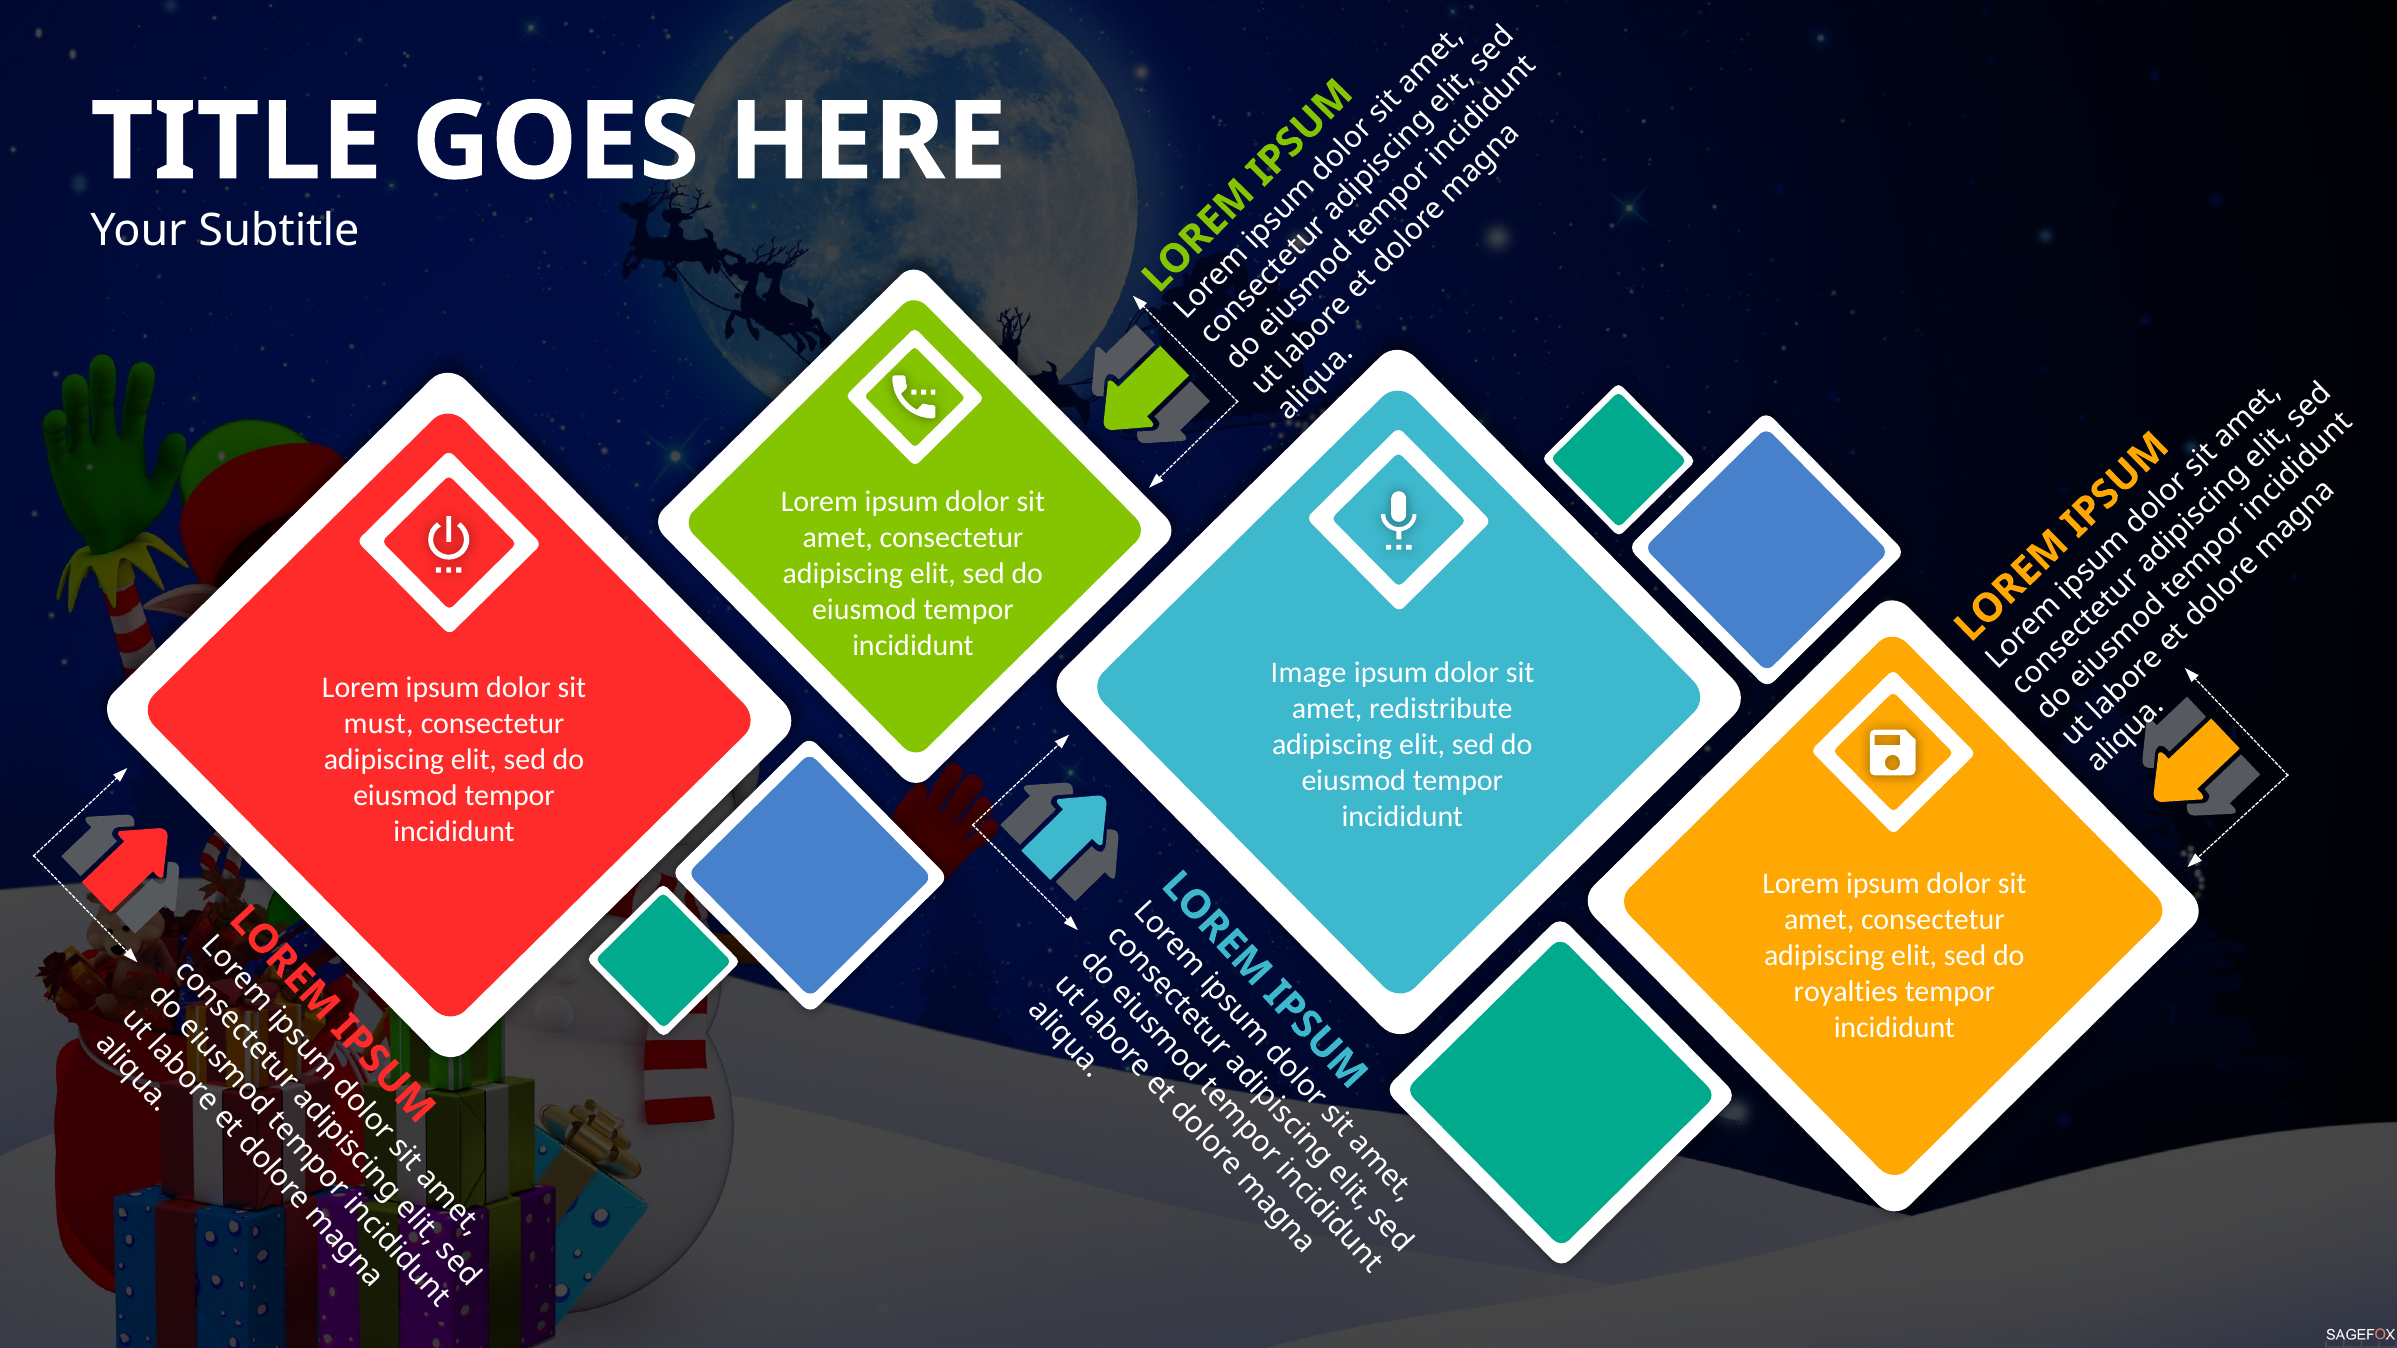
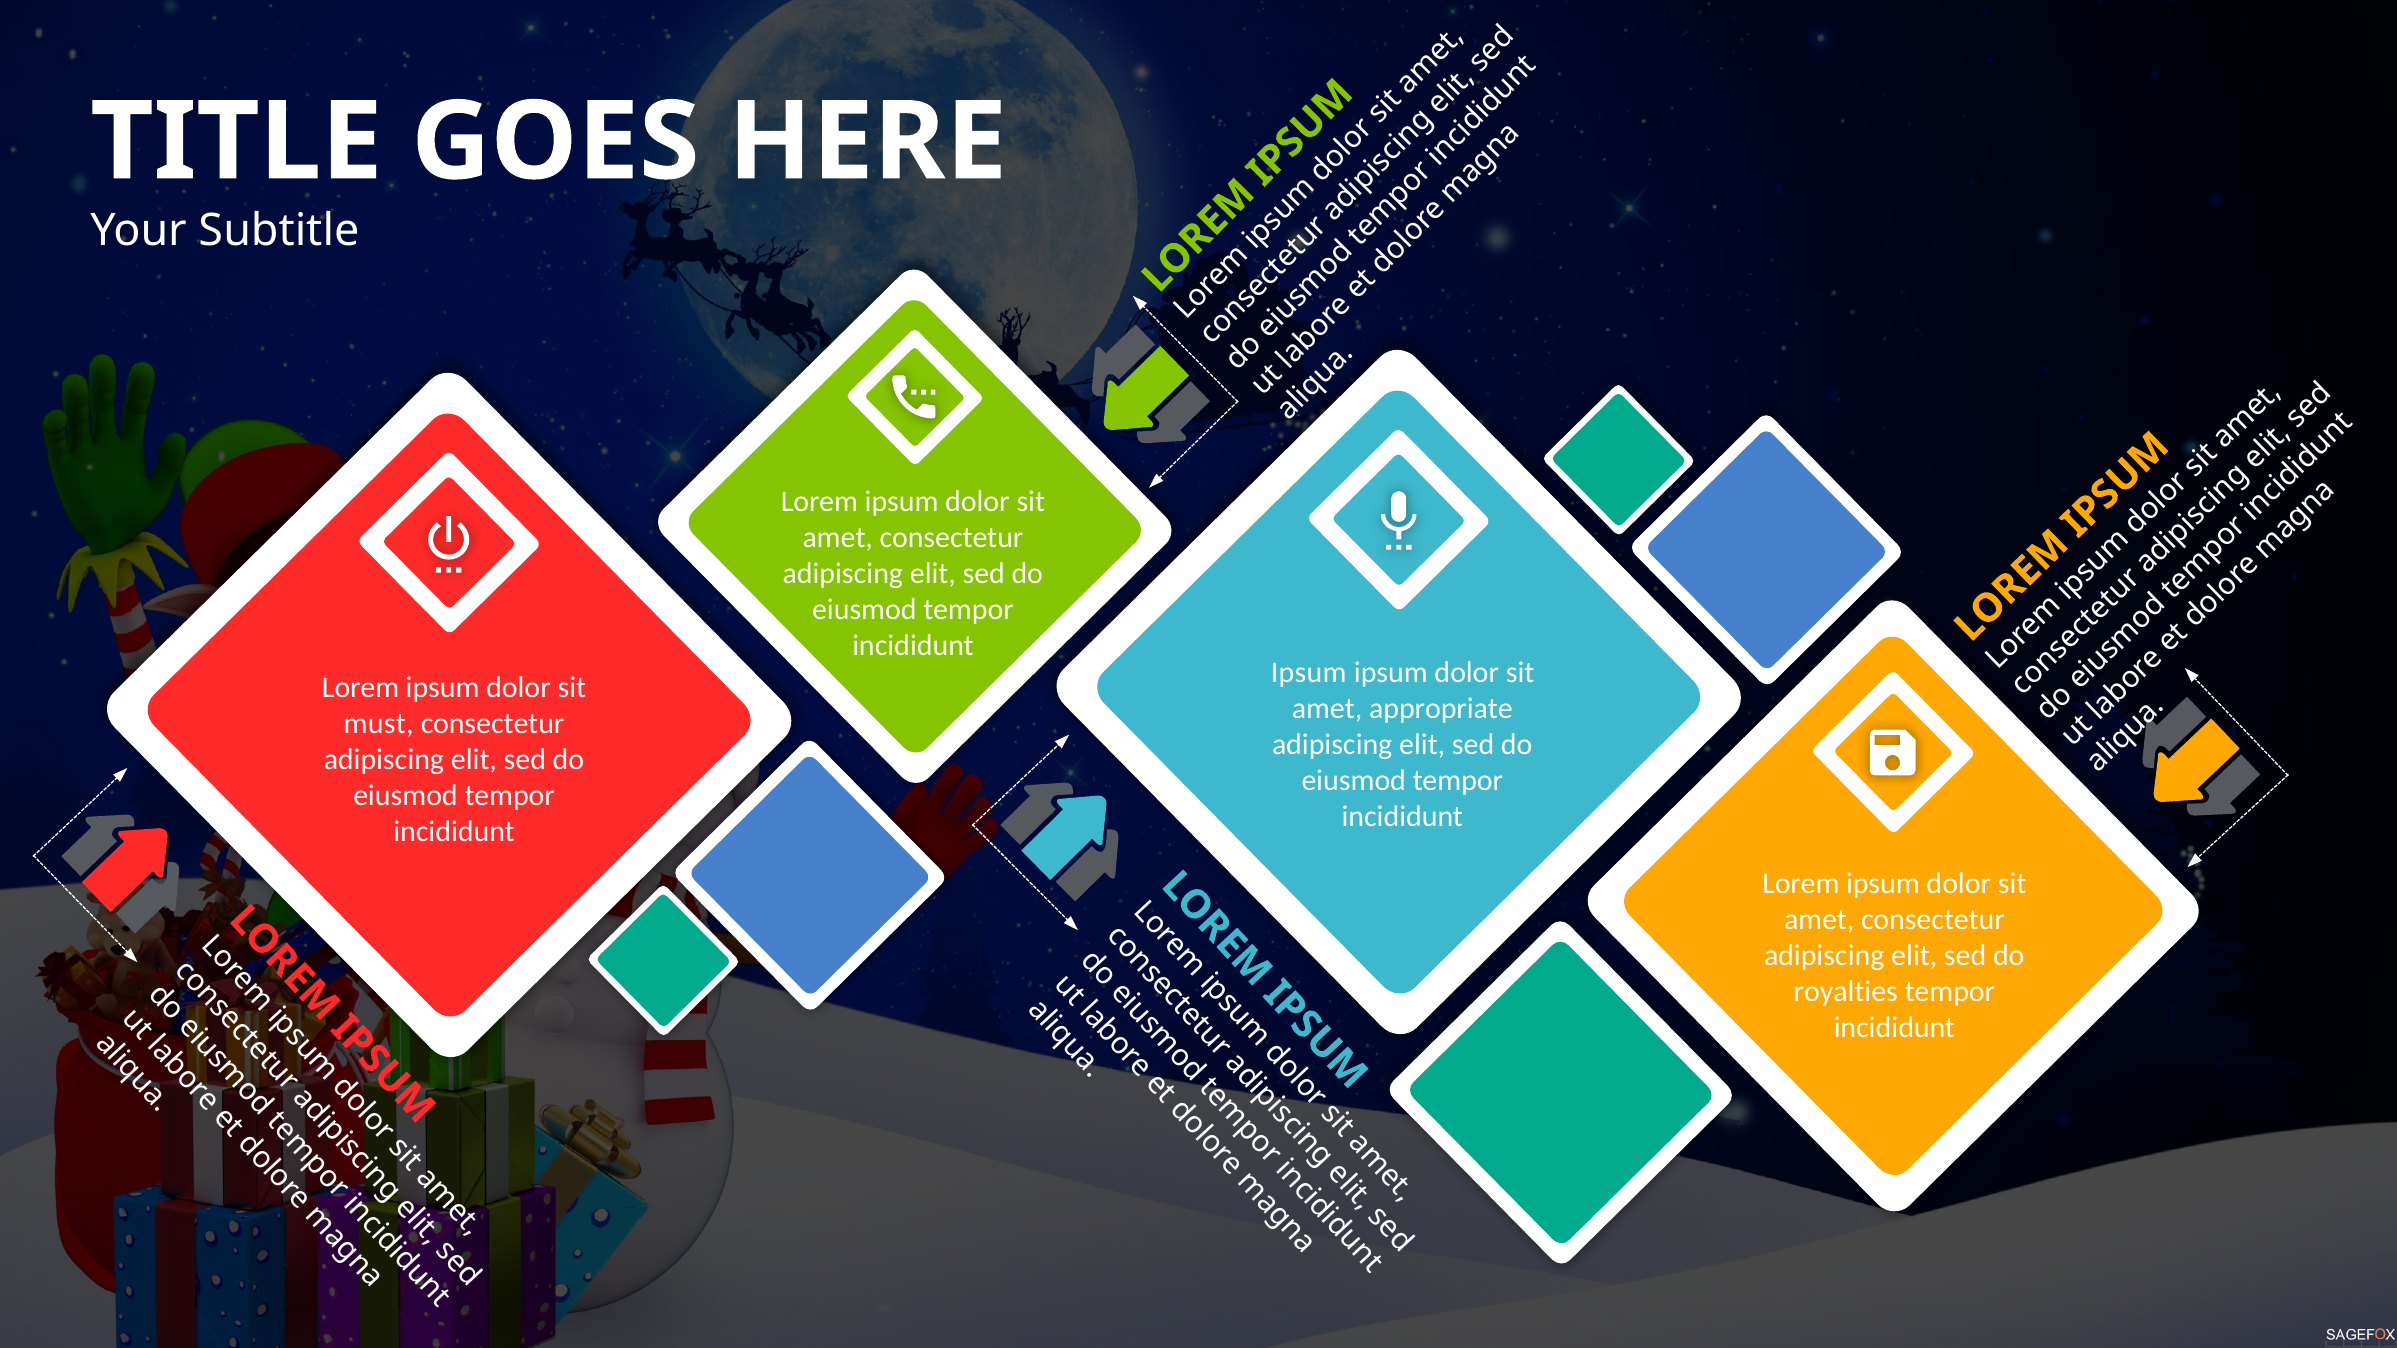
Image at (1309, 673): Image -> Ipsum
redistribute: redistribute -> appropriate
